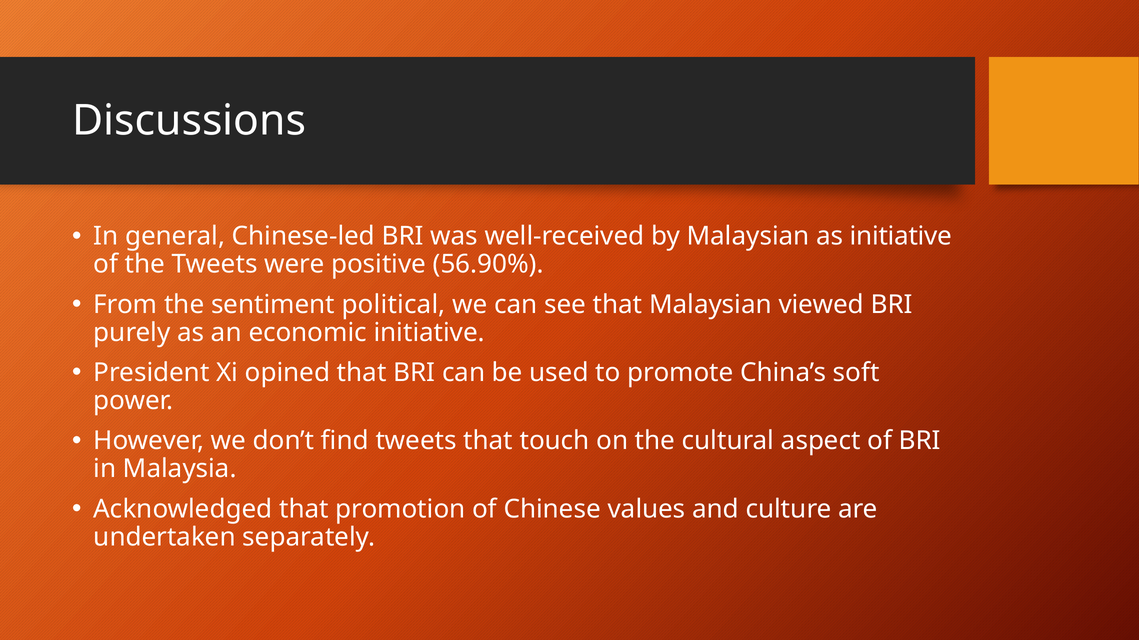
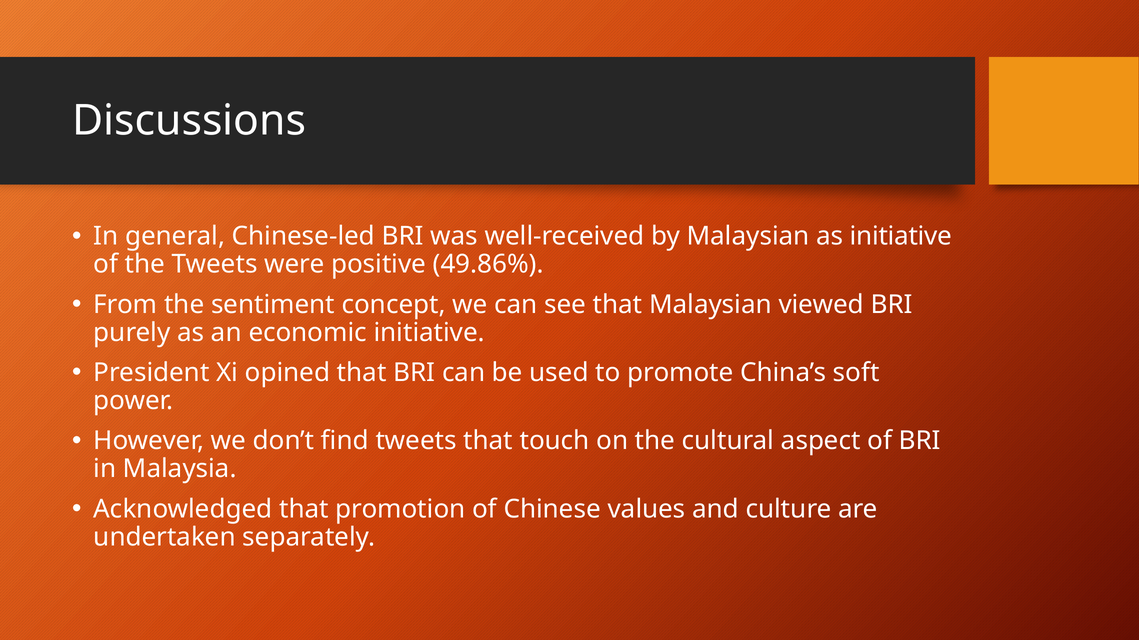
56.90%: 56.90% -> 49.86%
political: political -> concept
